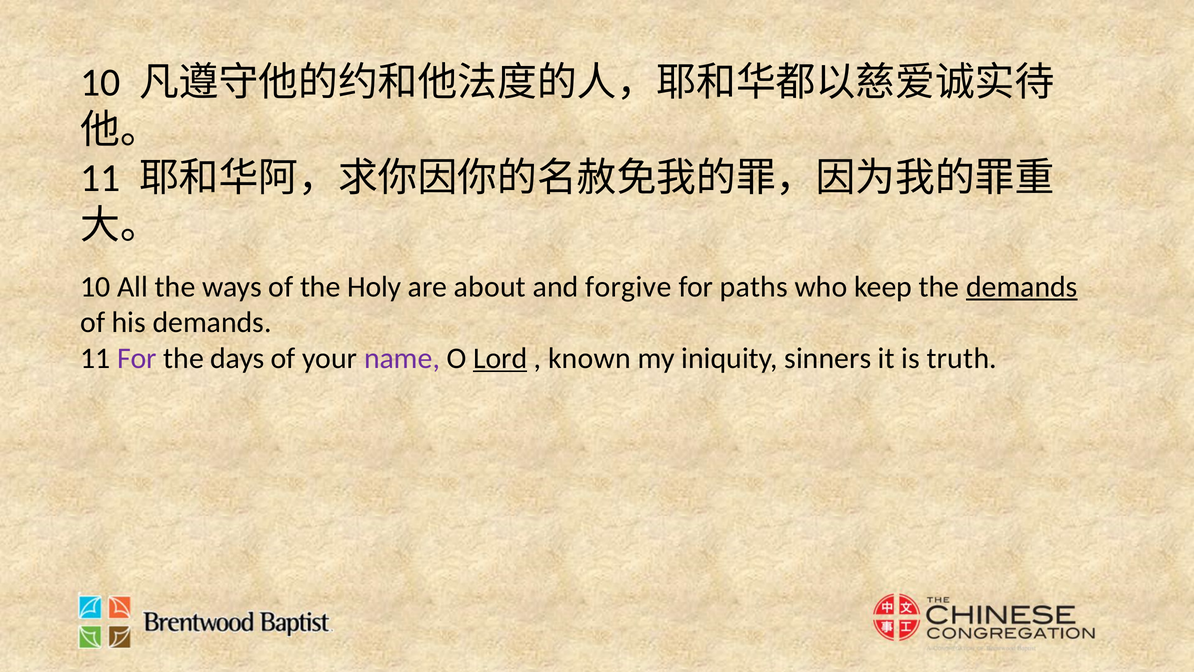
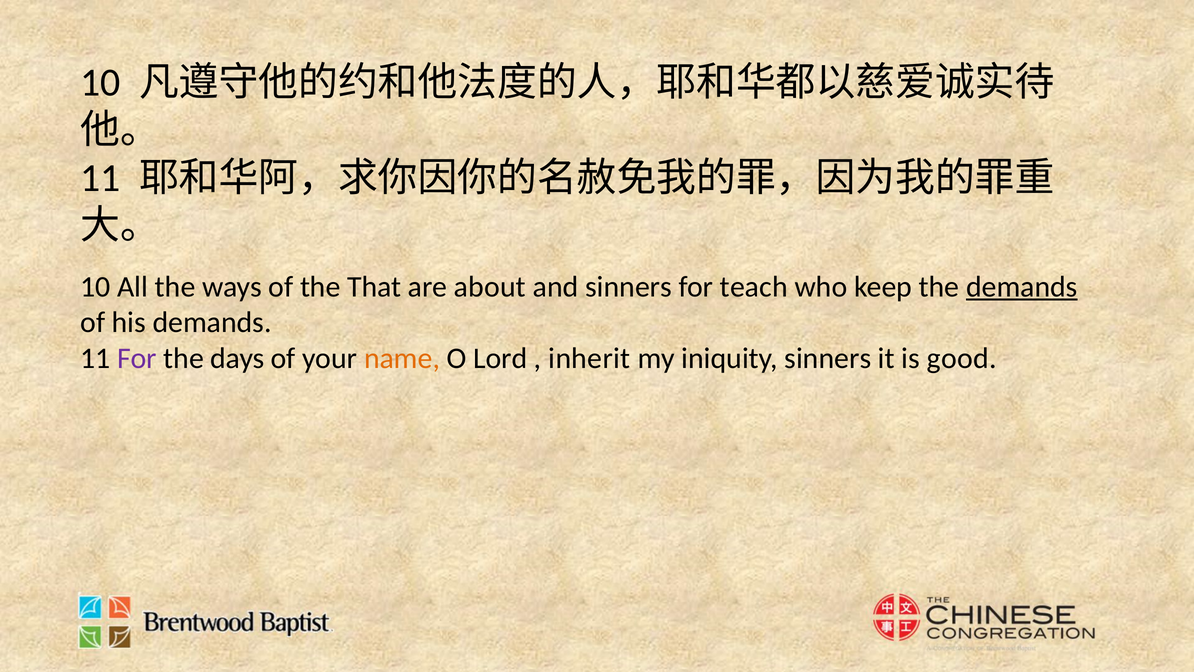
Holy: Holy -> That
and forgive: forgive -> sinners
paths: paths -> teach
name colour: purple -> orange
Lord underline: present -> none
known: known -> inherit
truth: truth -> good
